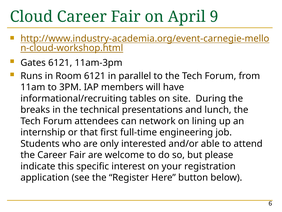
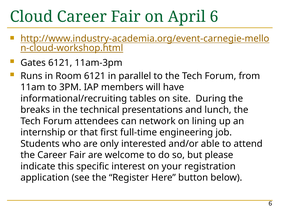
April 9: 9 -> 6
